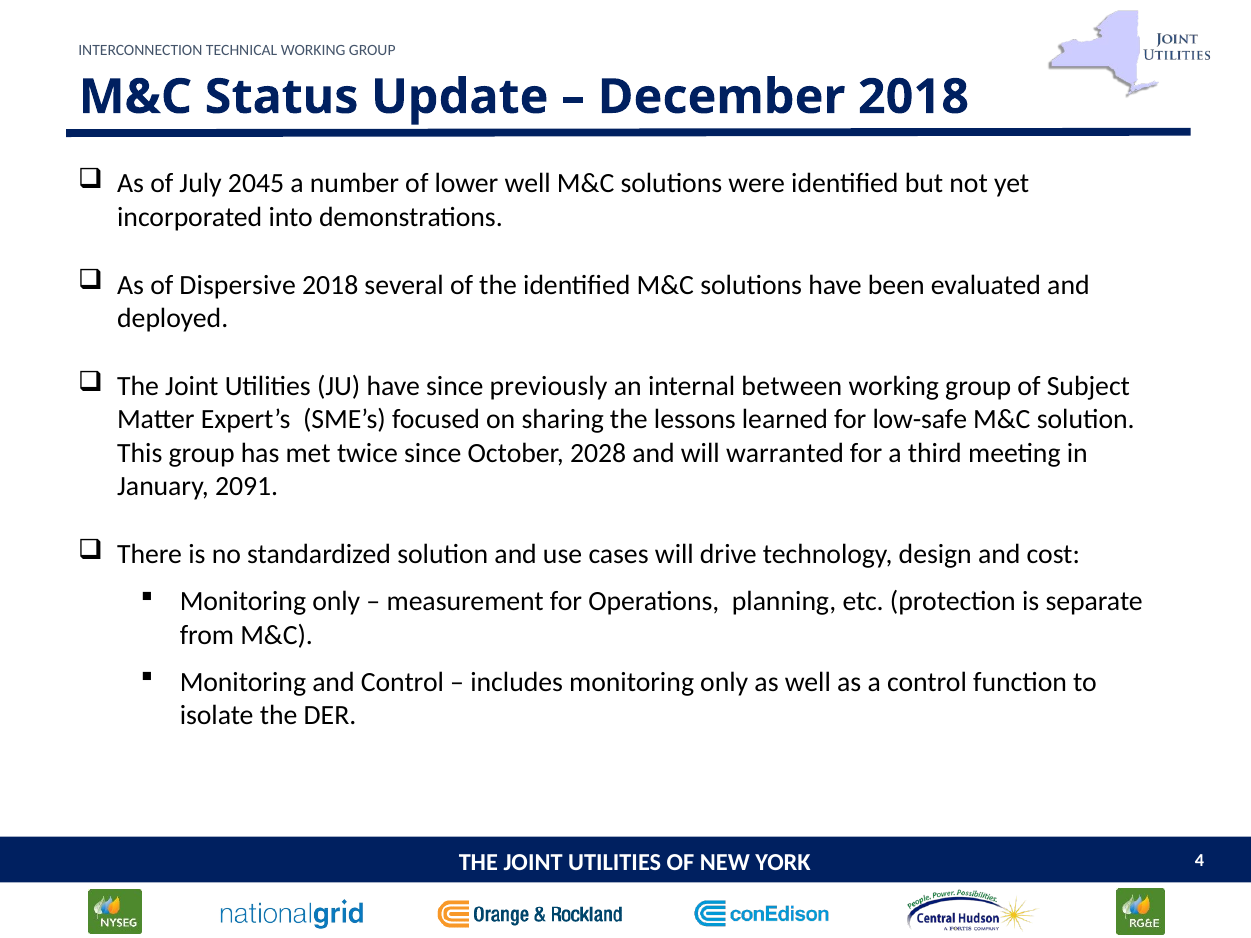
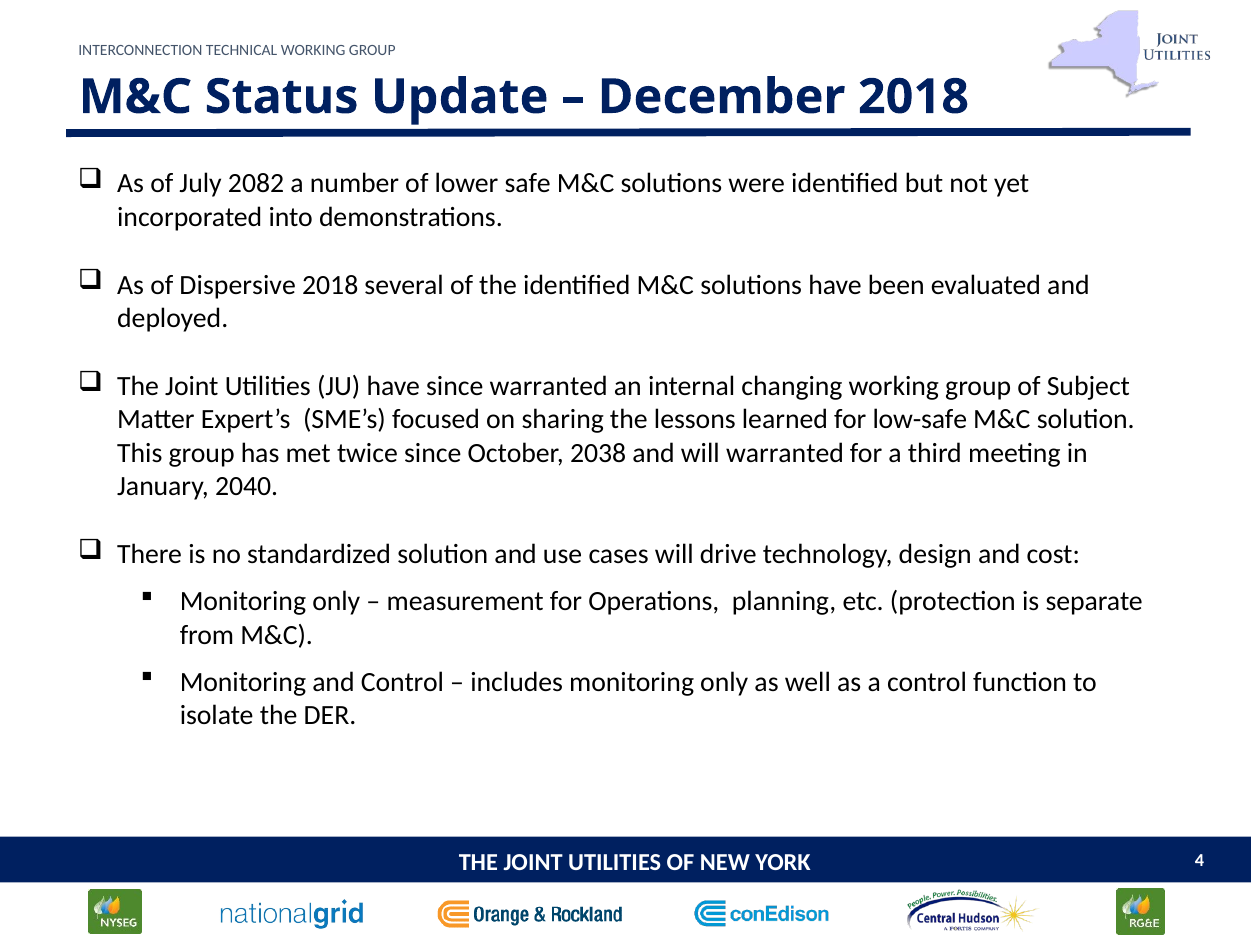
2045: 2045 -> 2082
lower well: well -> safe
since previously: previously -> warranted
between: between -> changing
2028: 2028 -> 2038
2091: 2091 -> 2040
